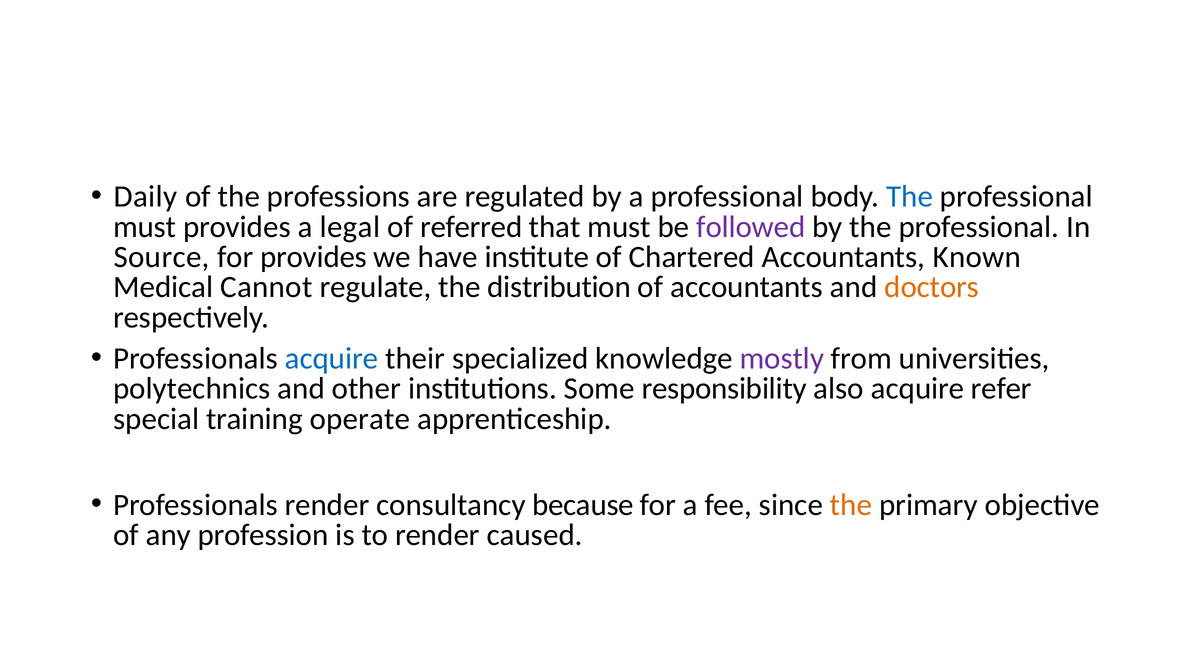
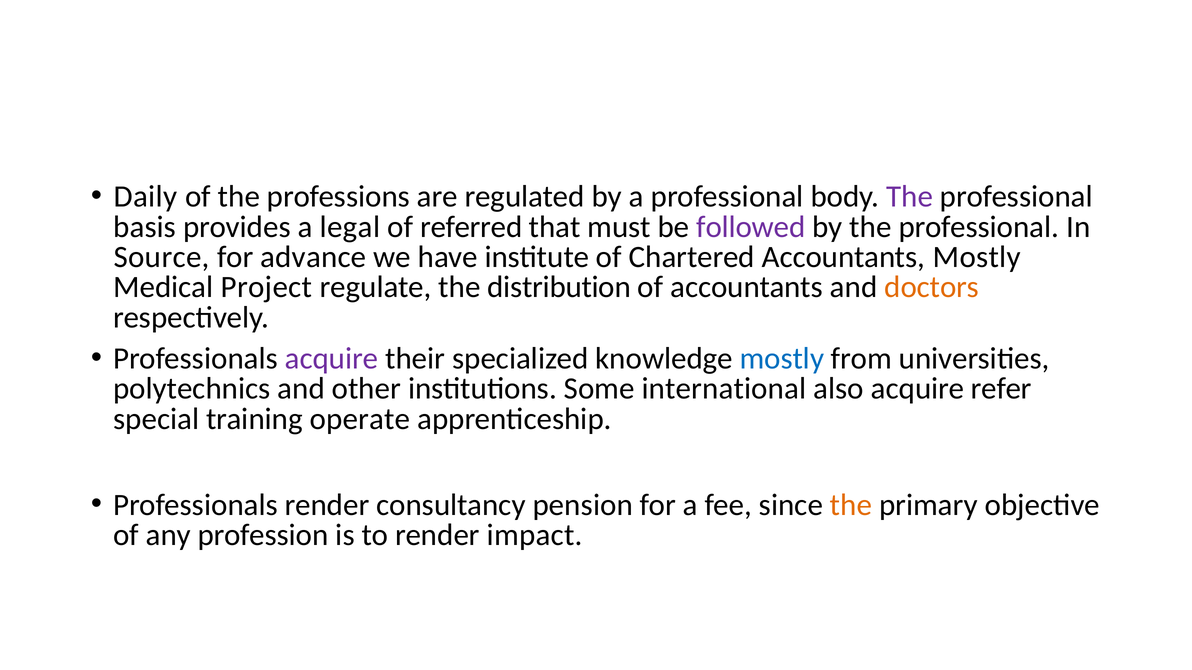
The at (910, 197) colour: blue -> purple
must at (145, 227): must -> basis
for provides: provides -> advance
Accountants Known: Known -> Mostly
Cannot: Cannot -> Project
acquire at (332, 359) colour: blue -> purple
mostly at (782, 359) colour: purple -> blue
responsibility: responsibility -> international
because: because -> pension
caused: caused -> impact
